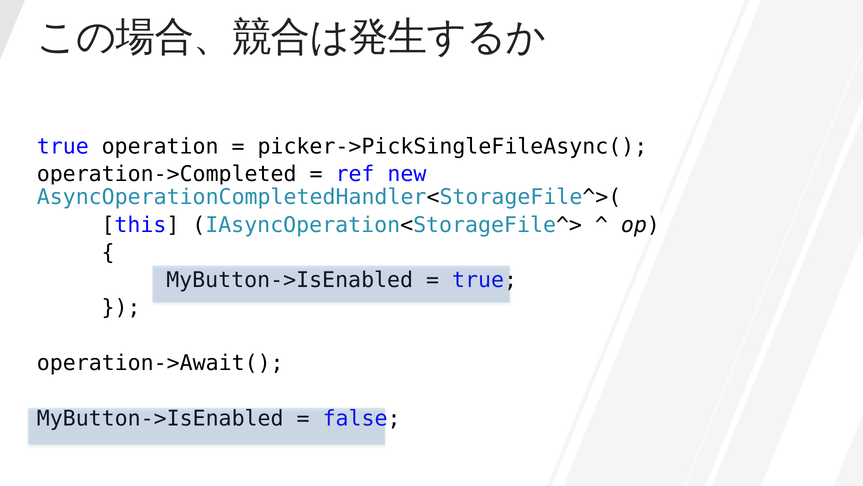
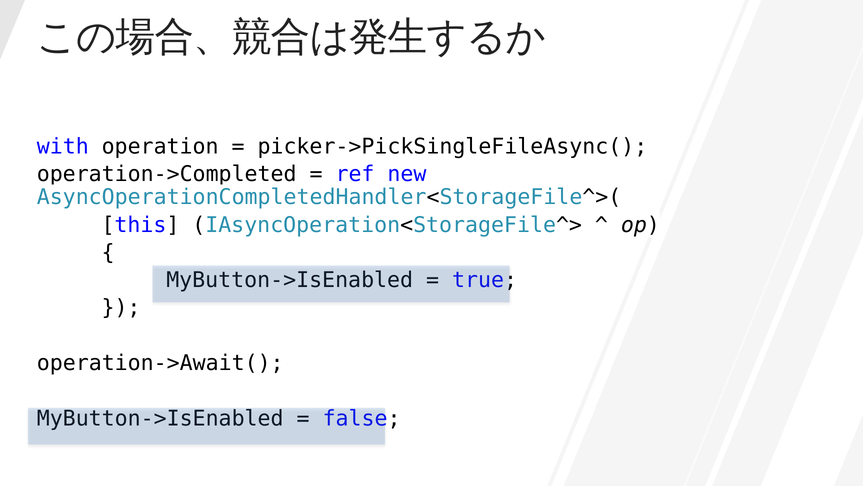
true at (63, 146): true -> with
